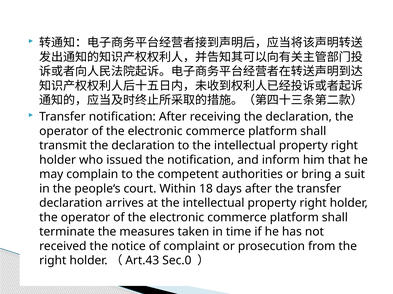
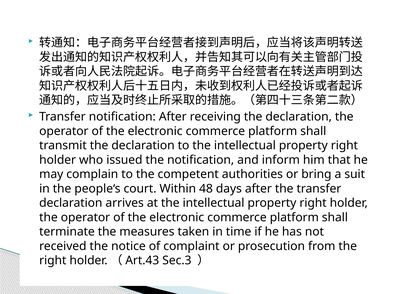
18: 18 -> 48
Sec.0: Sec.0 -> Sec.3
